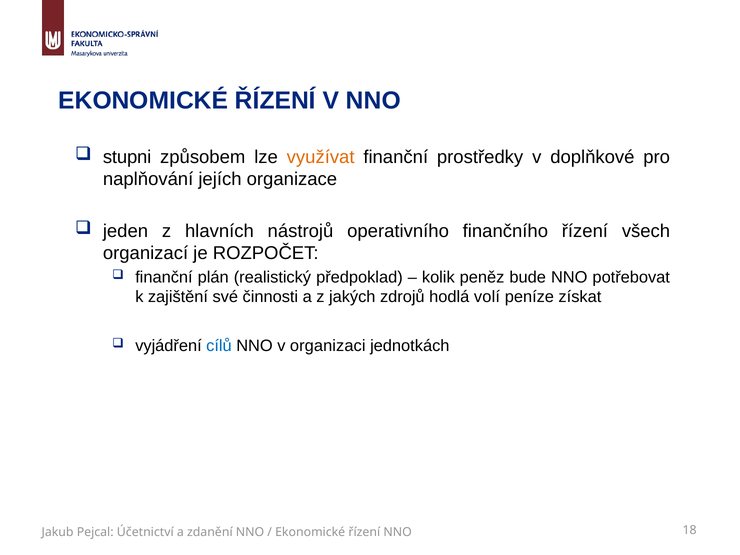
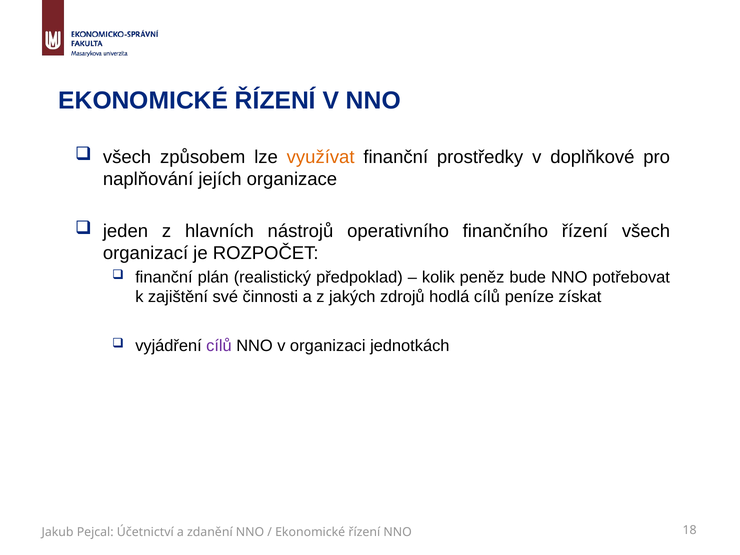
stupni at (127, 157): stupni -> všech
hodlá volí: volí -> cílů
cílů at (219, 346) colour: blue -> purple
